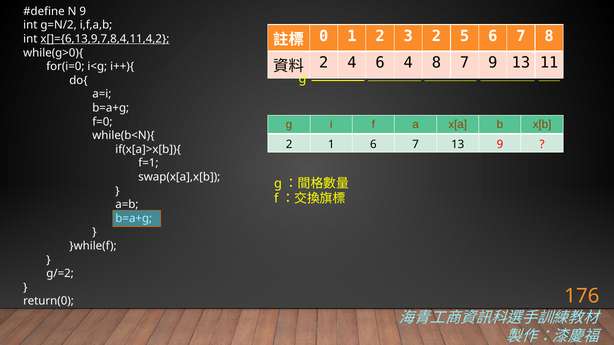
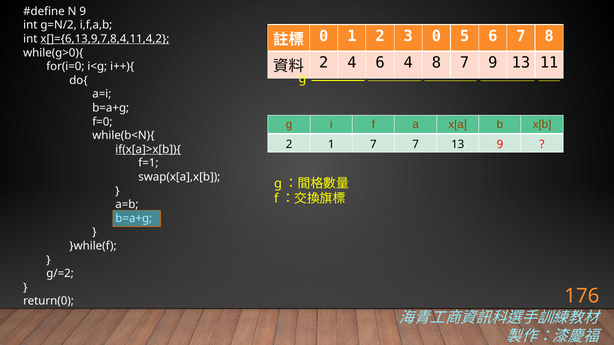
3 2: 2 -> 0
1 6: 6 -> 7
if(x[a]>x[b]){ underline: none -> present
